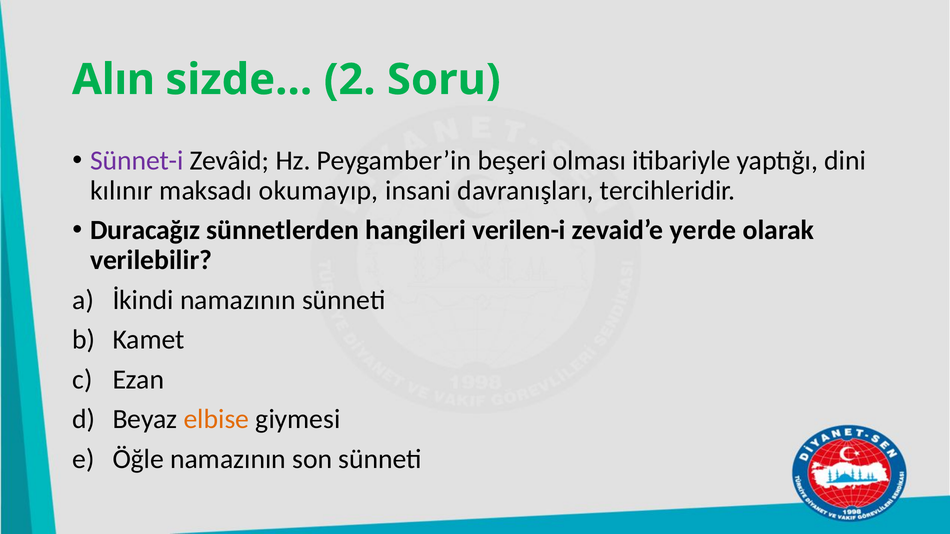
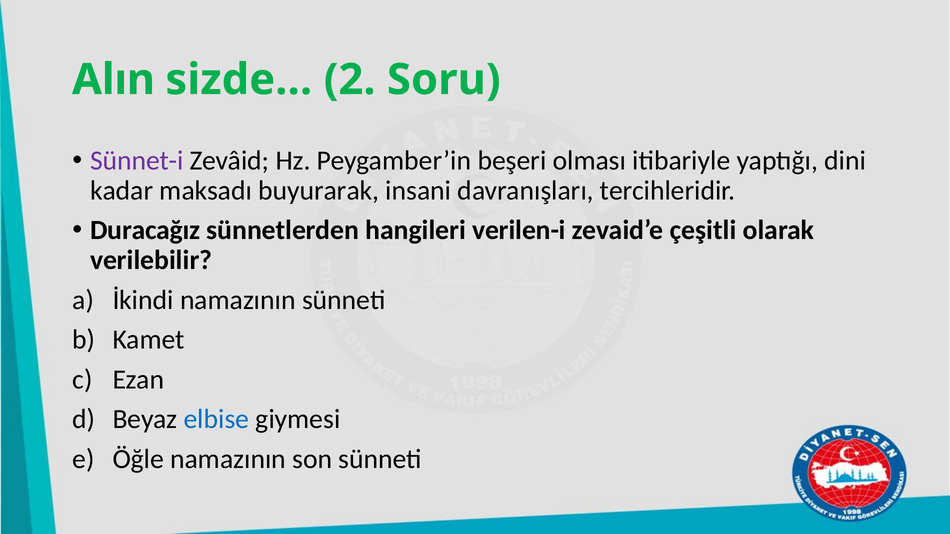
kılınır: kılınır -> kadar
okumayıp: okumayıp -> buyurarak
yerde: yerde -> çeşitli
elbise colour: orange -> blue
